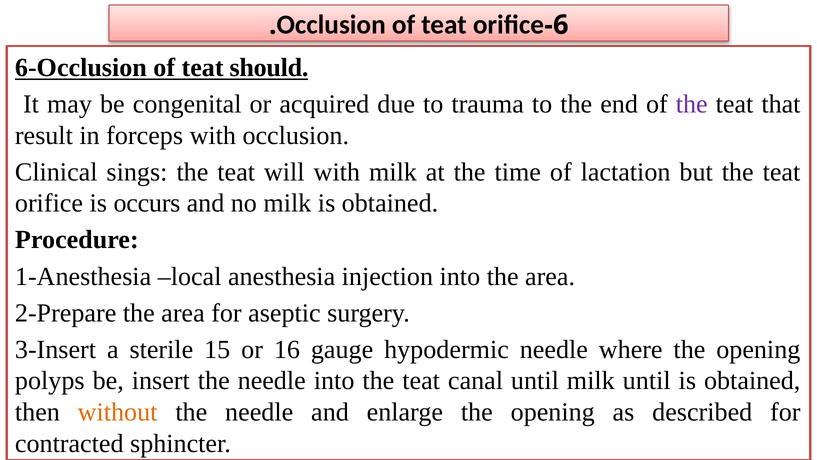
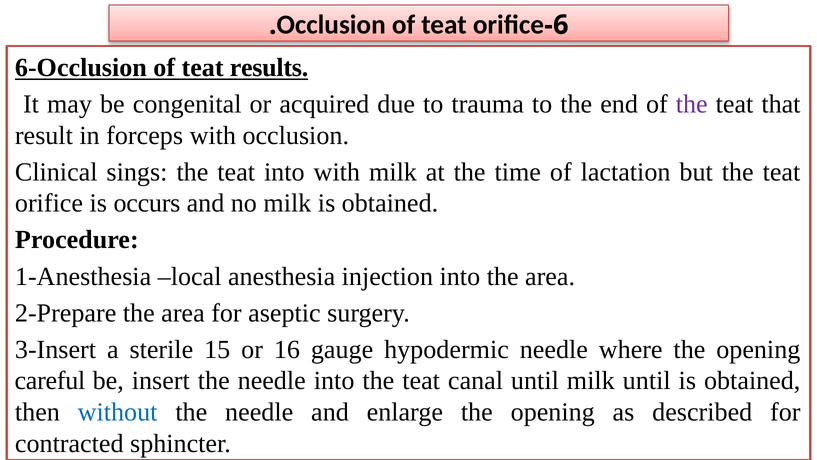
should: should -> results
teat will: will -> into
polyps: polyps -> careful
without colour: orange -> blue
